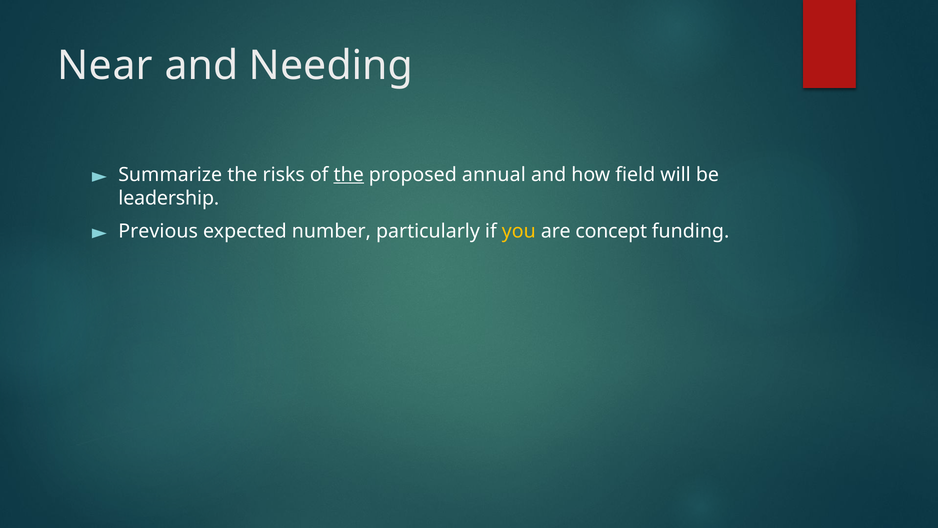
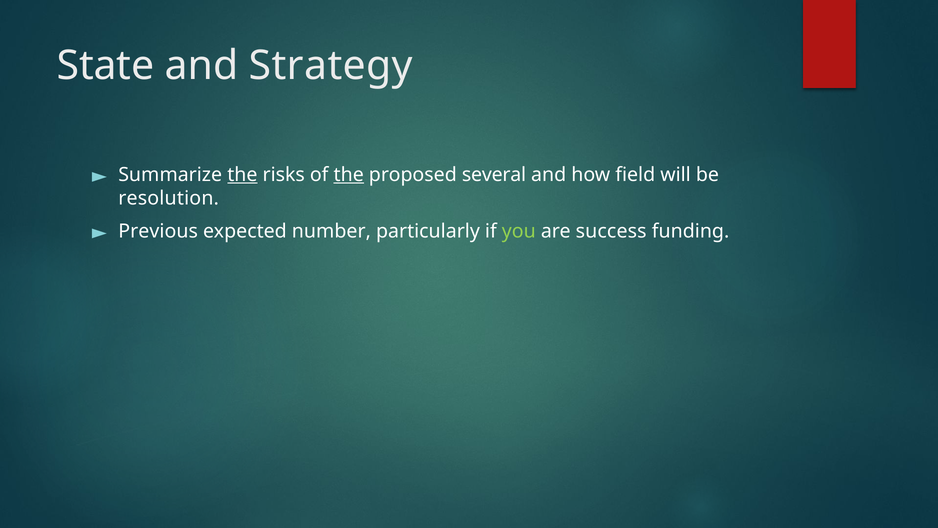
Near: Near -> State
Needing: Needing -> Strategy
the at (242, 175) underline: none -> present
annual: annual -> several
leadership: leadership -> resolution
you colour: yellow -> light green
concept: concept -> success
